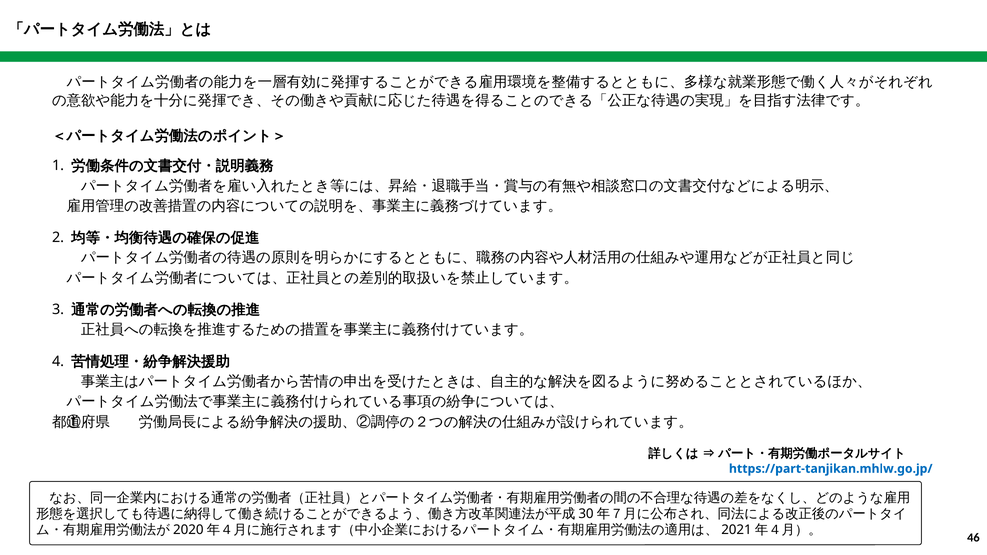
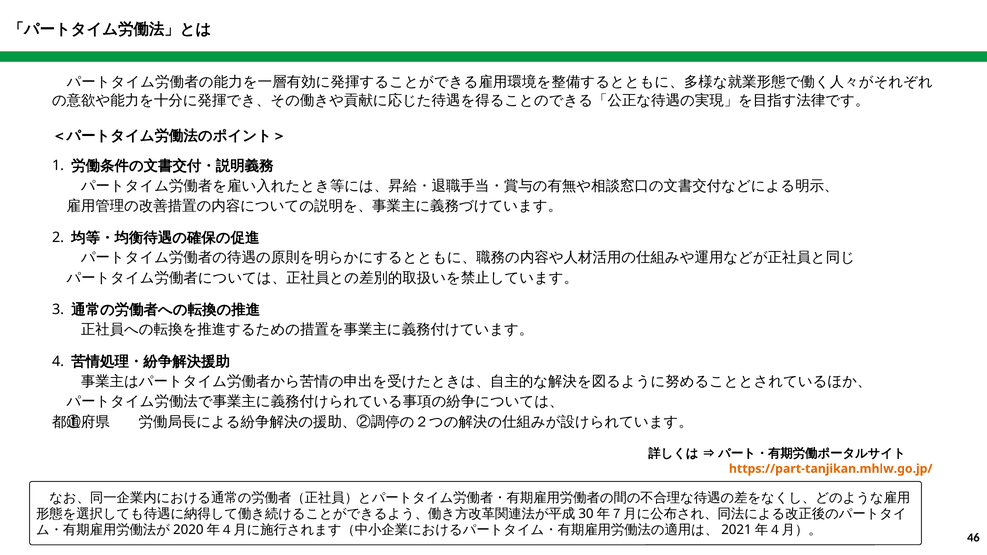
https://part-tanjikan.mhlw.go.jp/ colour: blue -> orange
